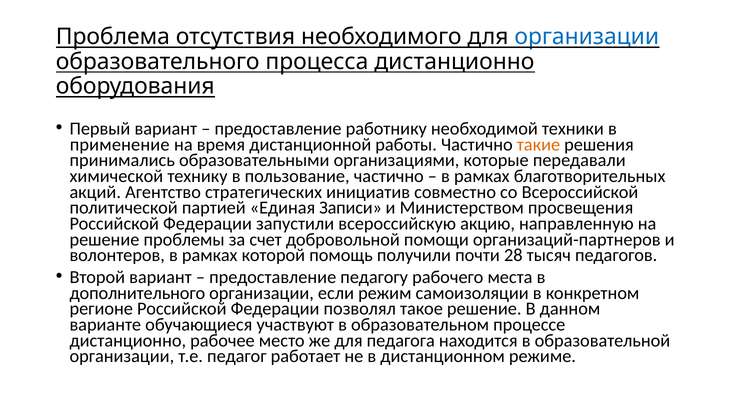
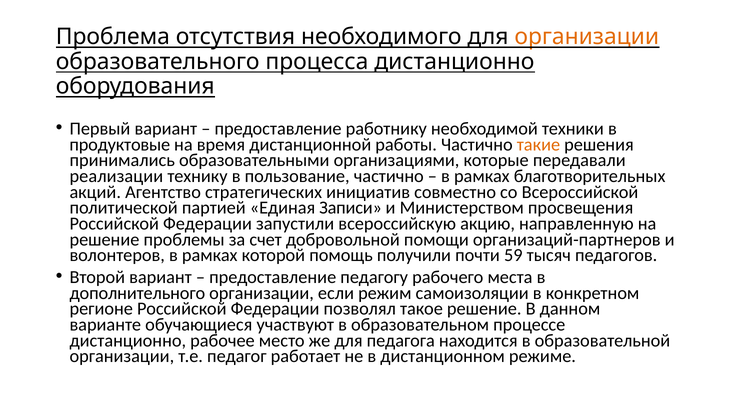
организации at (587, 37) colour: blue -> orange
применение: применение -> продуктовые
химической: химической -> реализации
28: 28 -> 59
